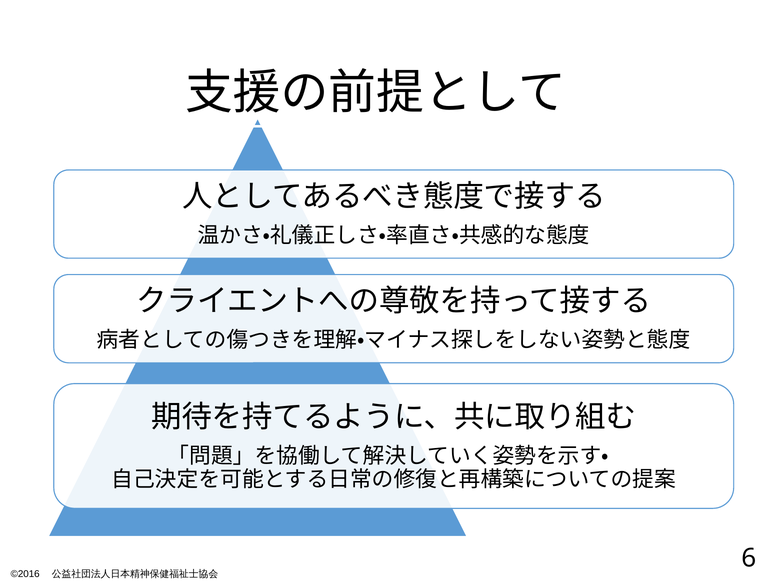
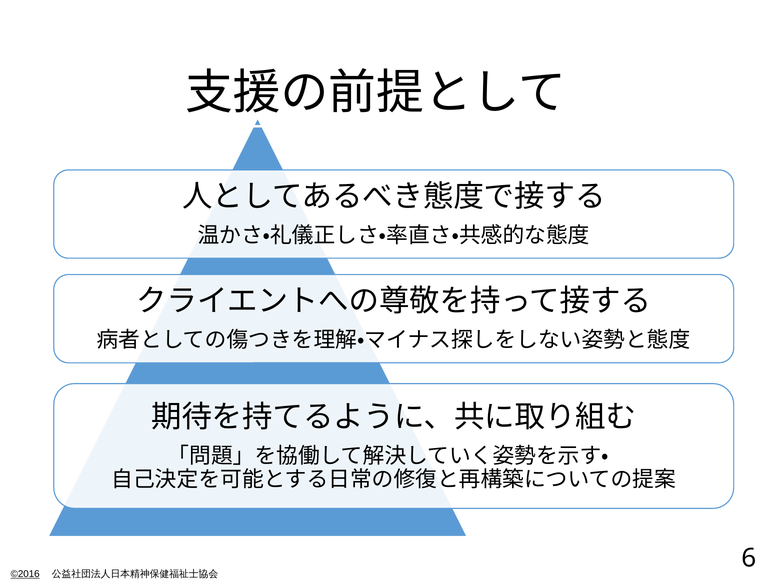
©2016 underline: none -> present
